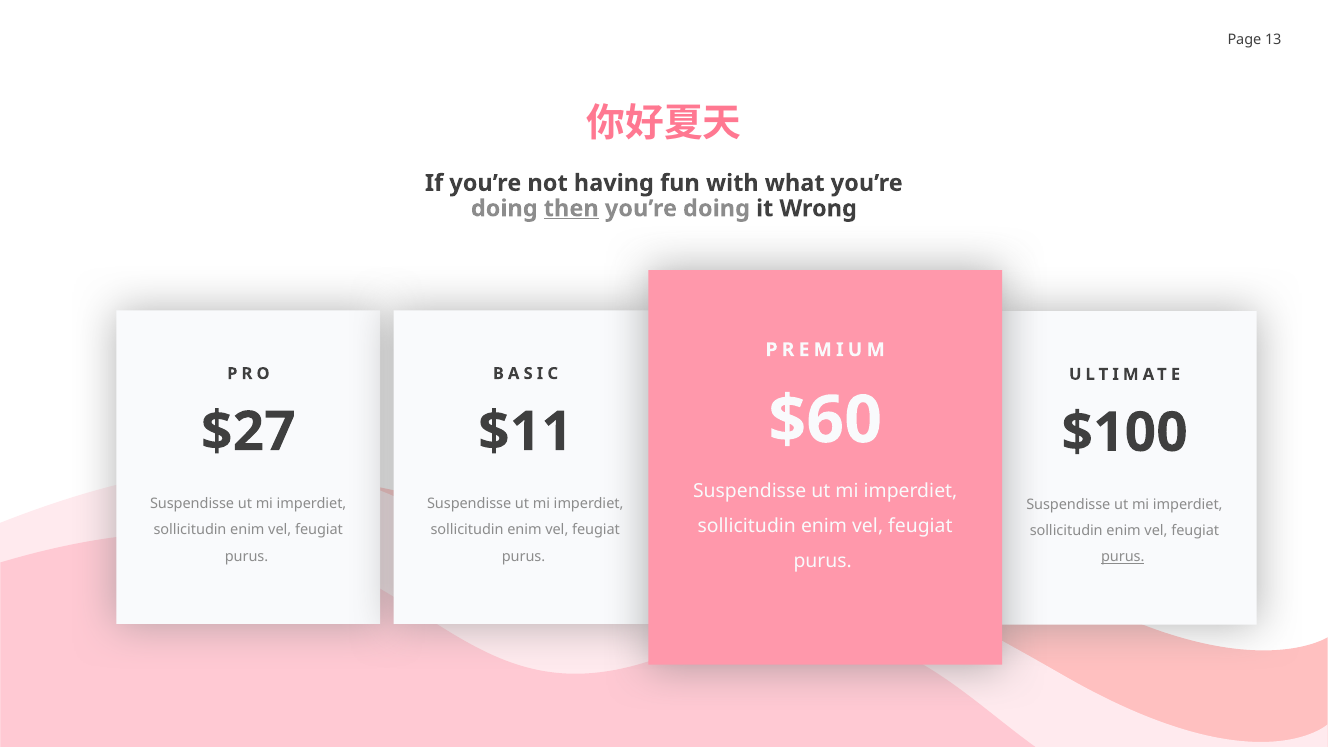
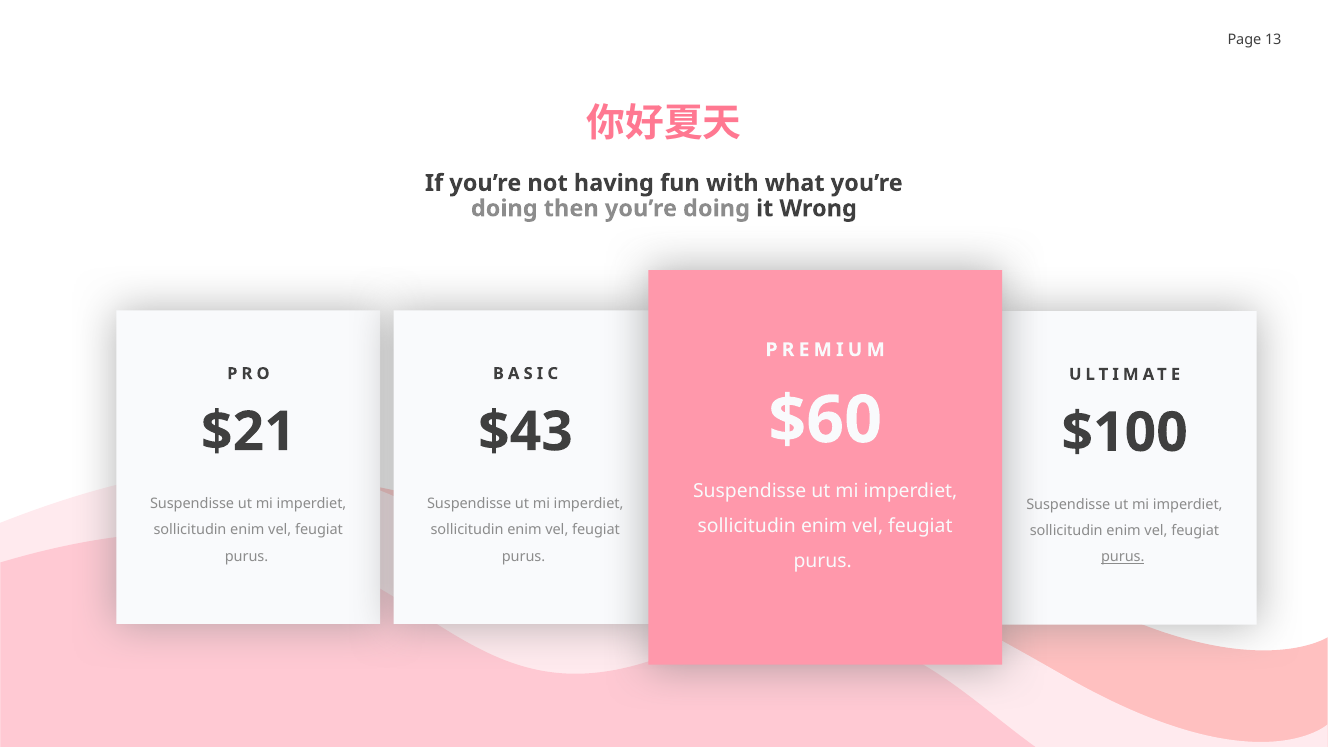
then underline: present -> none
$27: $27 -> $21
$11: $11 -> $43
